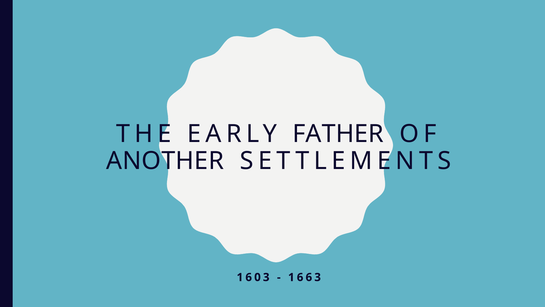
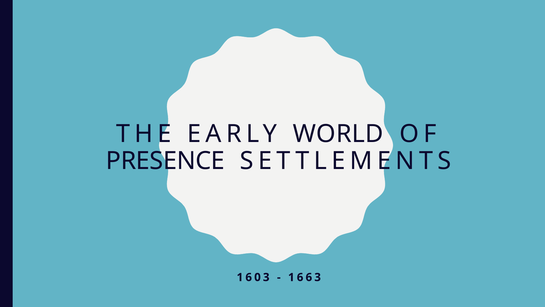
FATHER: FATHER -> WORLD
ANOTHER: ANOTHER -> PRESENCE
